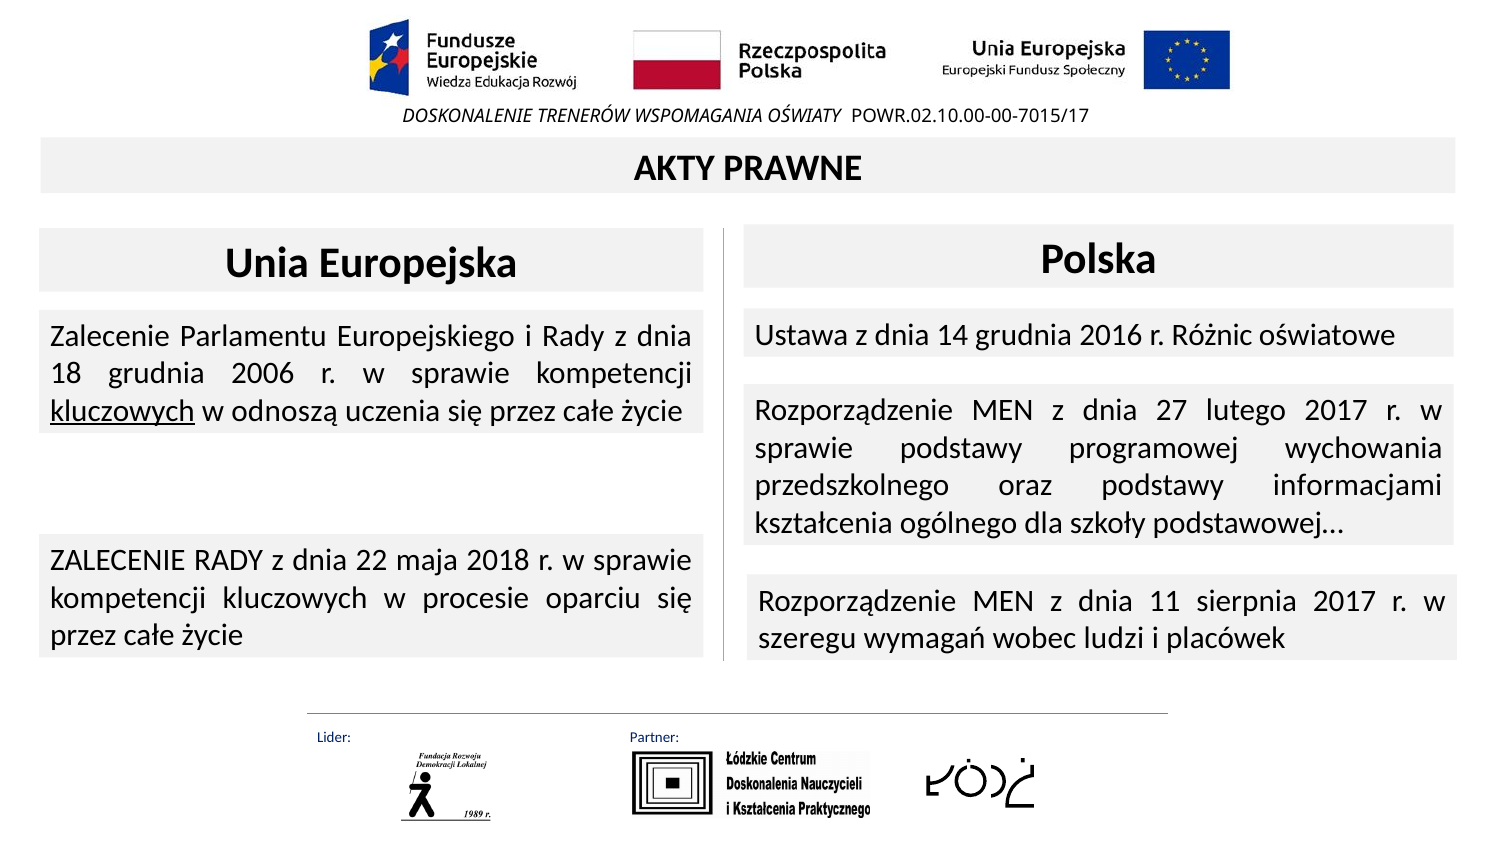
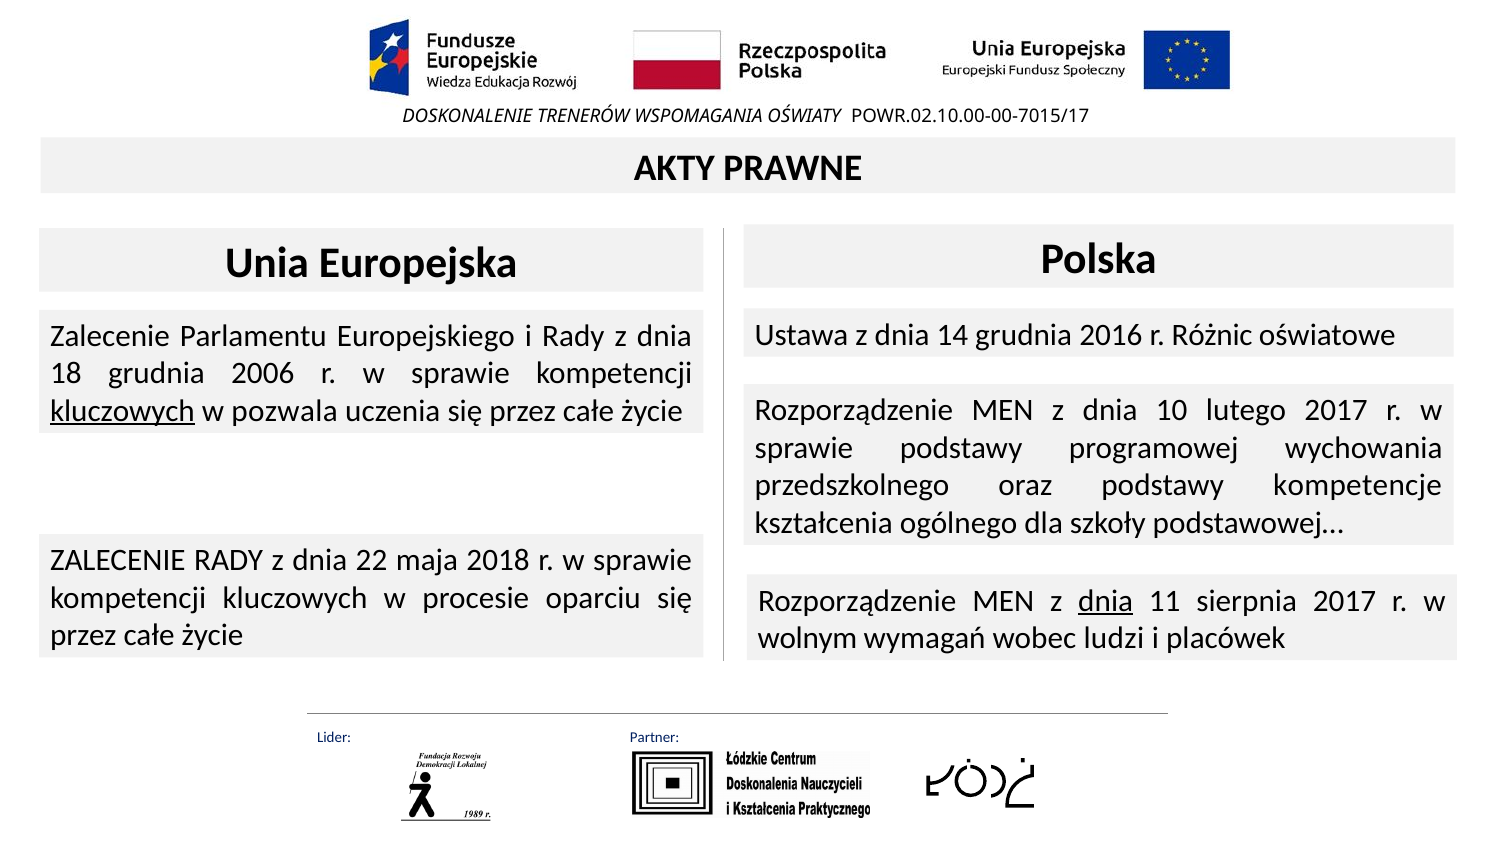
27: 27 -> 10
odnoszą: odnoszą -> pozwala
informacjami: informacjami -> kompetencje
dnia at (1106, 601) underline: none -> present
szeregu: szeregu -> wolnym
